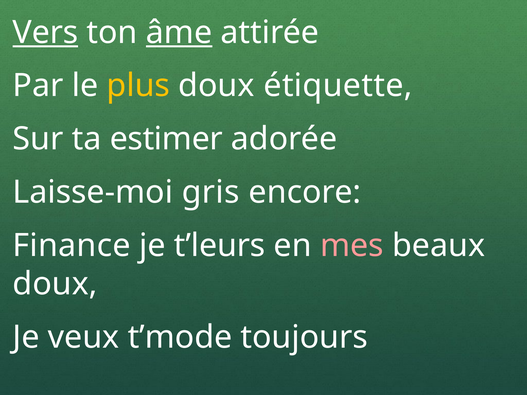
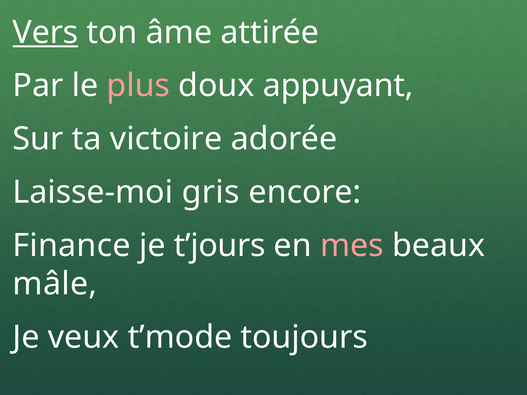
âme underline: present -> none
plus colour: yellow -> pink
étiquette: étiquette -> appuyant
estimer: estimer -> victoire
t’leurs: t’leurs -> t’jours
doux at (55, 284): doux -> mâle
